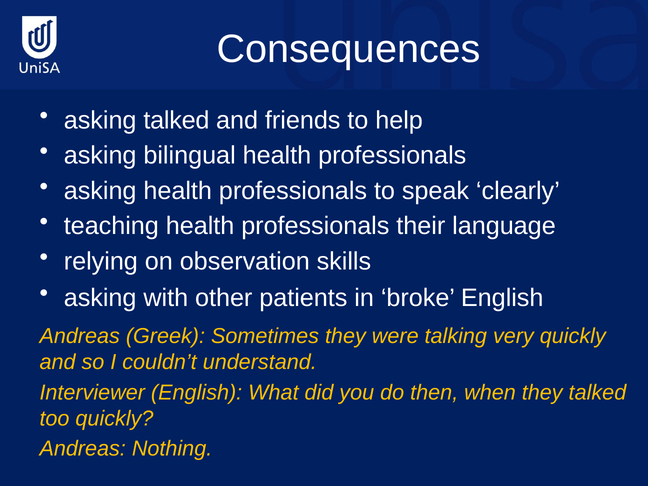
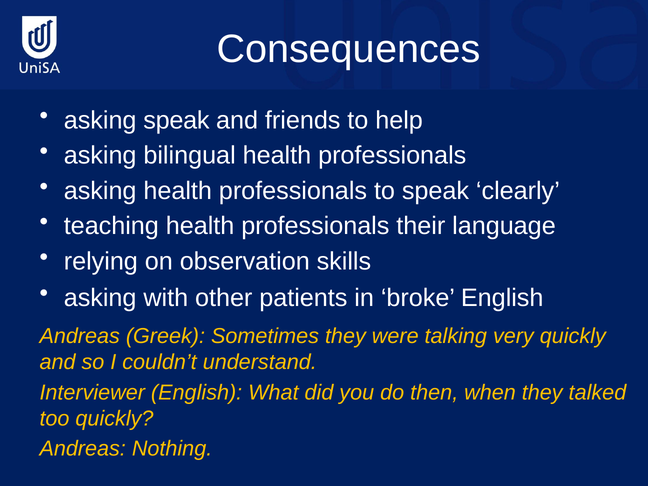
asking talked: talked -> speak
